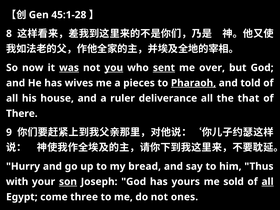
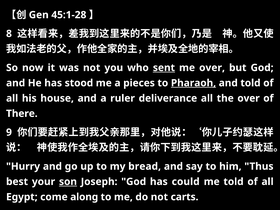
was underline: present -> none
you underline: present -> none
wives: wives -> stood
the that: that -> over
with: with -> best
yours: yours -> could
me sold: sold -> told
all at (268, 182) underline: present -> none
three: three -> along
ones: ones -> carts
